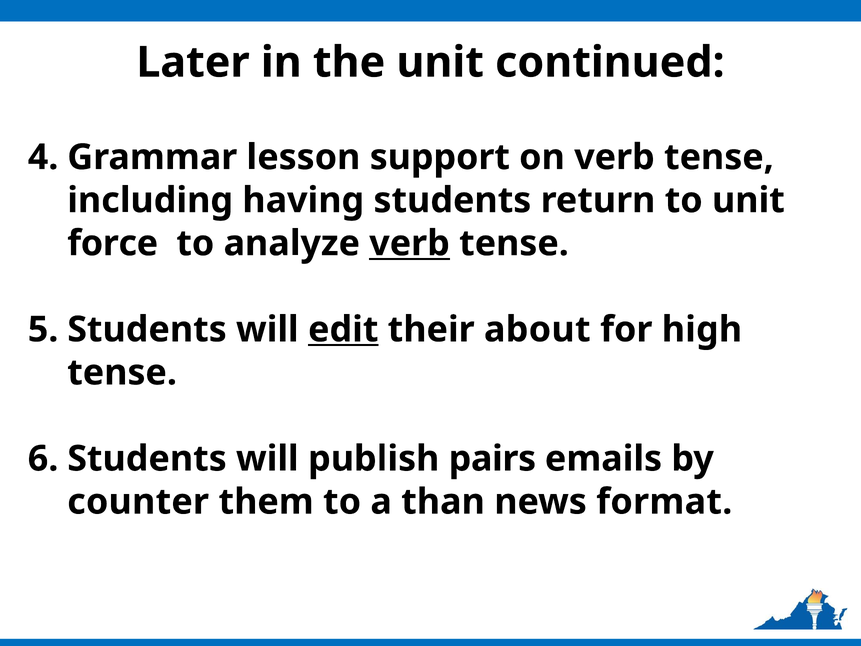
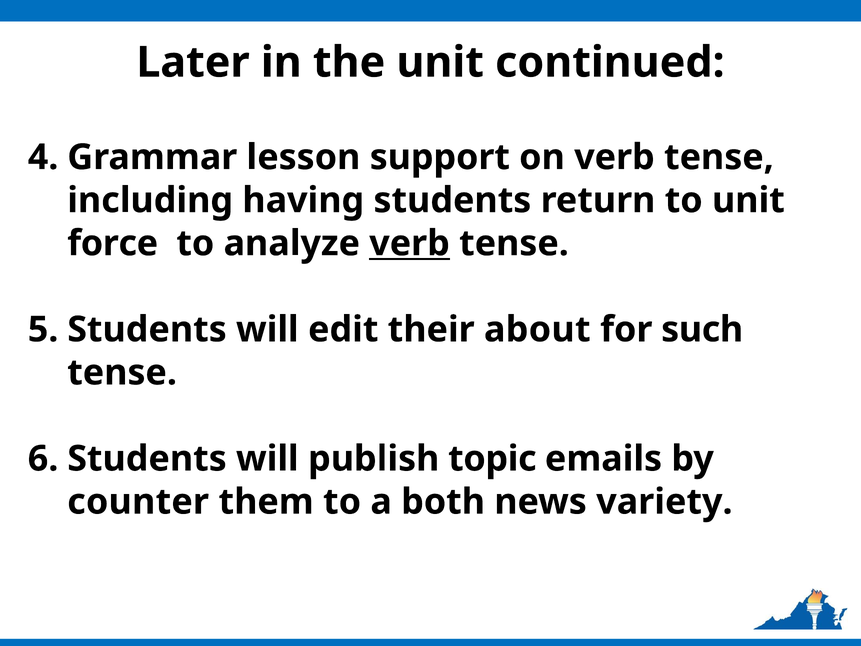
edit underline: present -> none
high: high -> such
pairs: pairs -> topic
than: than -> both
format: format -> variety
